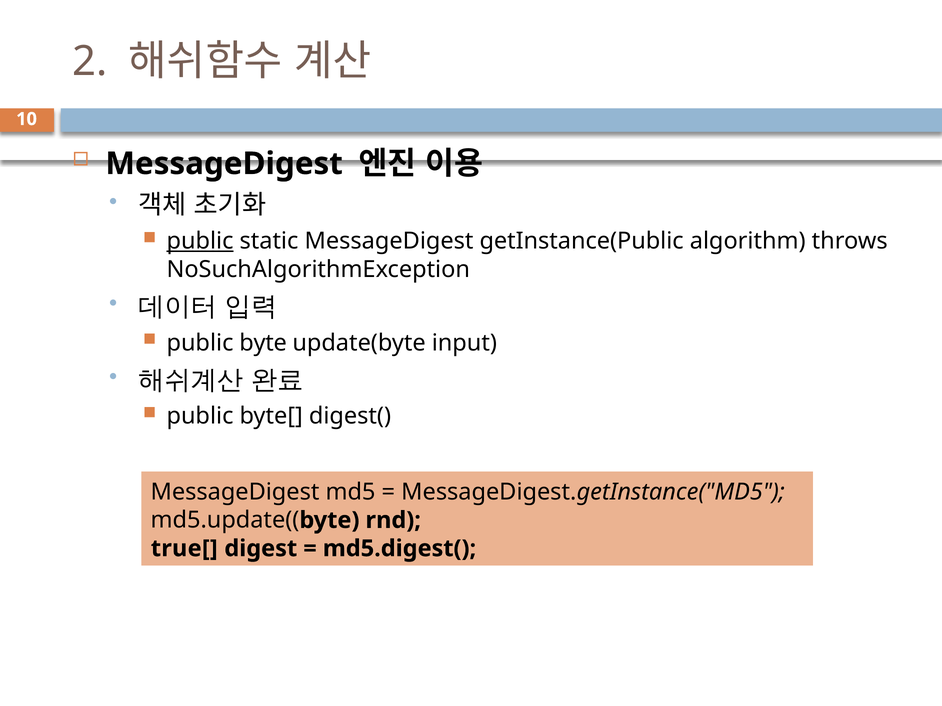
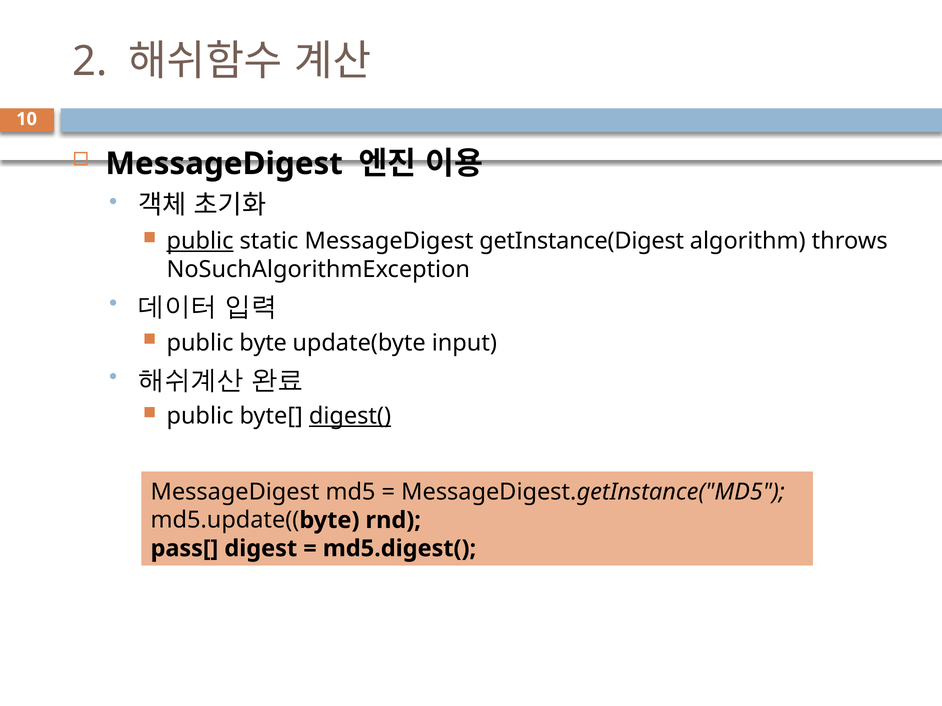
getInstance(Public: getInstance(Public -> getInstance(Digest
digest( underline: none -> present
true[: true[ -> pass[
